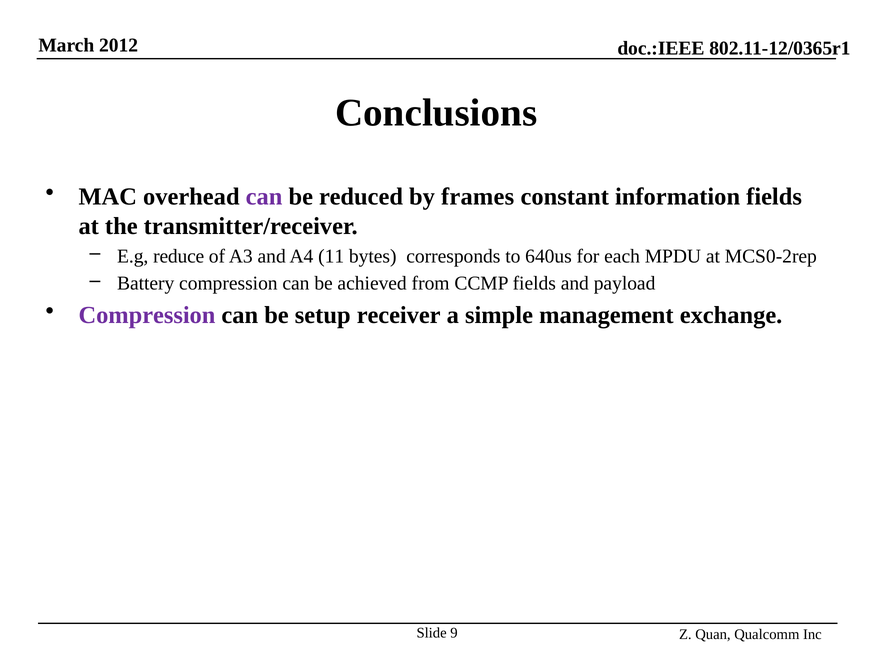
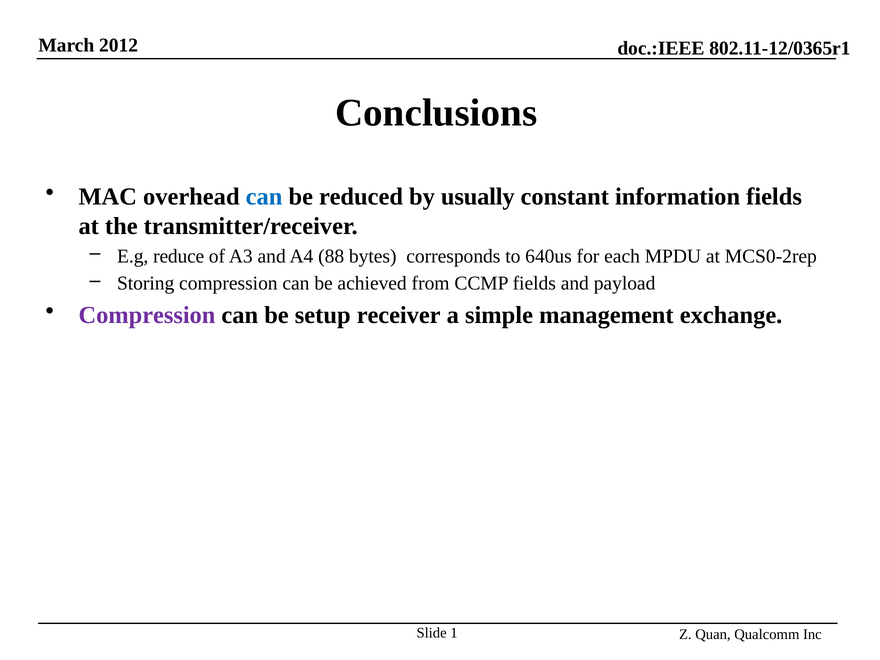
can at (264, 197) colour: purple -> blue
frames: frames -> usually
11: 11 -> 88
Battery: Battery -> Storing
9: 9 -> 1
